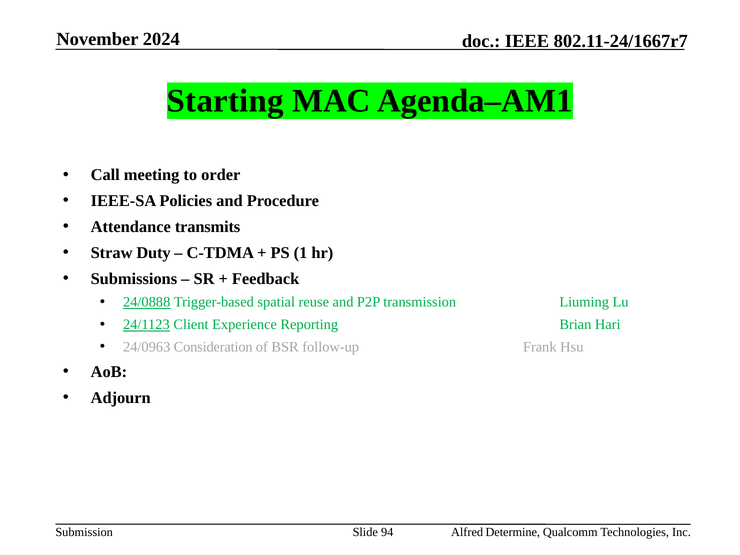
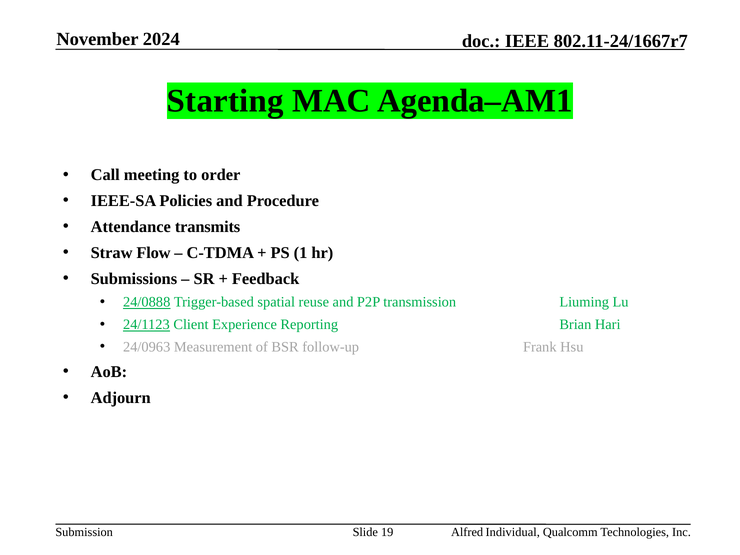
Duty: Duty -> Flow
Consideration: Consideration -> Measurement
94: 94 -> 19
Determine: Determine -> Individual
